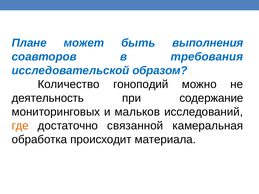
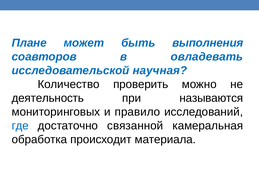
требования: требования -> овладевать
образом: образом -> научная
гоноподий: гоноподий -> проверить
содержание: содержание -> называются
мальков: мальков -> правило
где colour: orange -> blue
